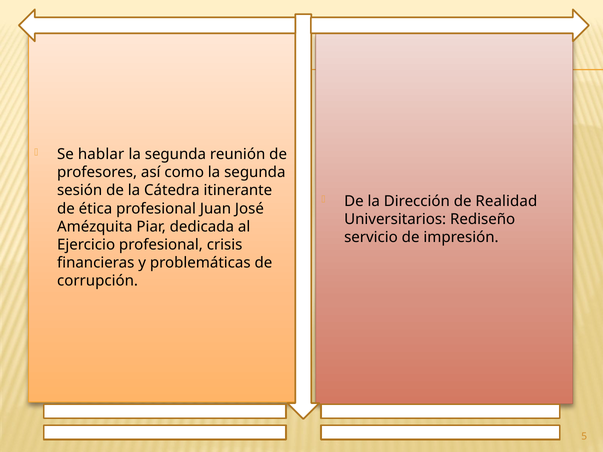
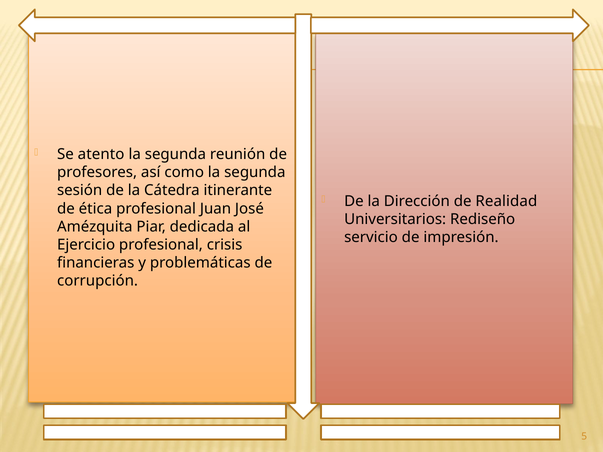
hablar: hablar -> atento
